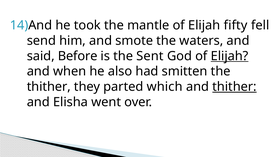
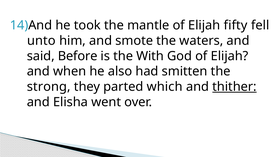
send: send -> unto
Sent: Sent -> With
Elijah at (230, 56) underline: present -> none
thither at (49, 87): thither -> strong
